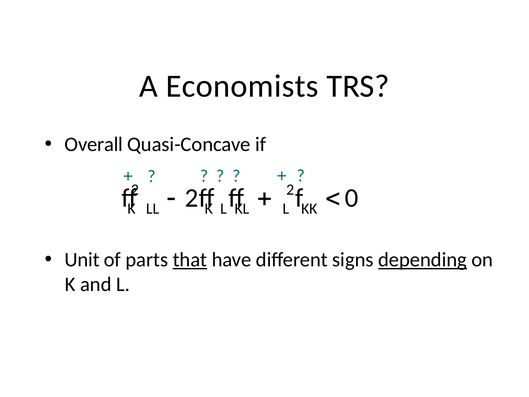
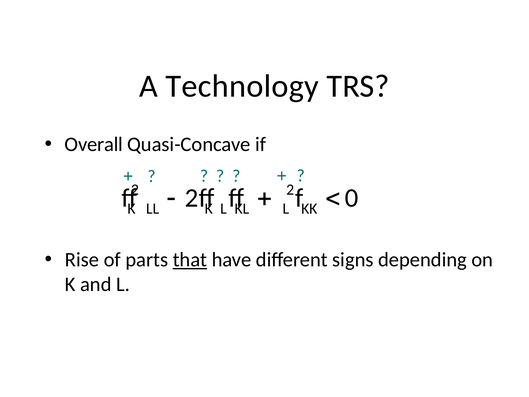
Economists: Economists -> Technology
Unit: Unit -> Rise
depending underline: present -> none
